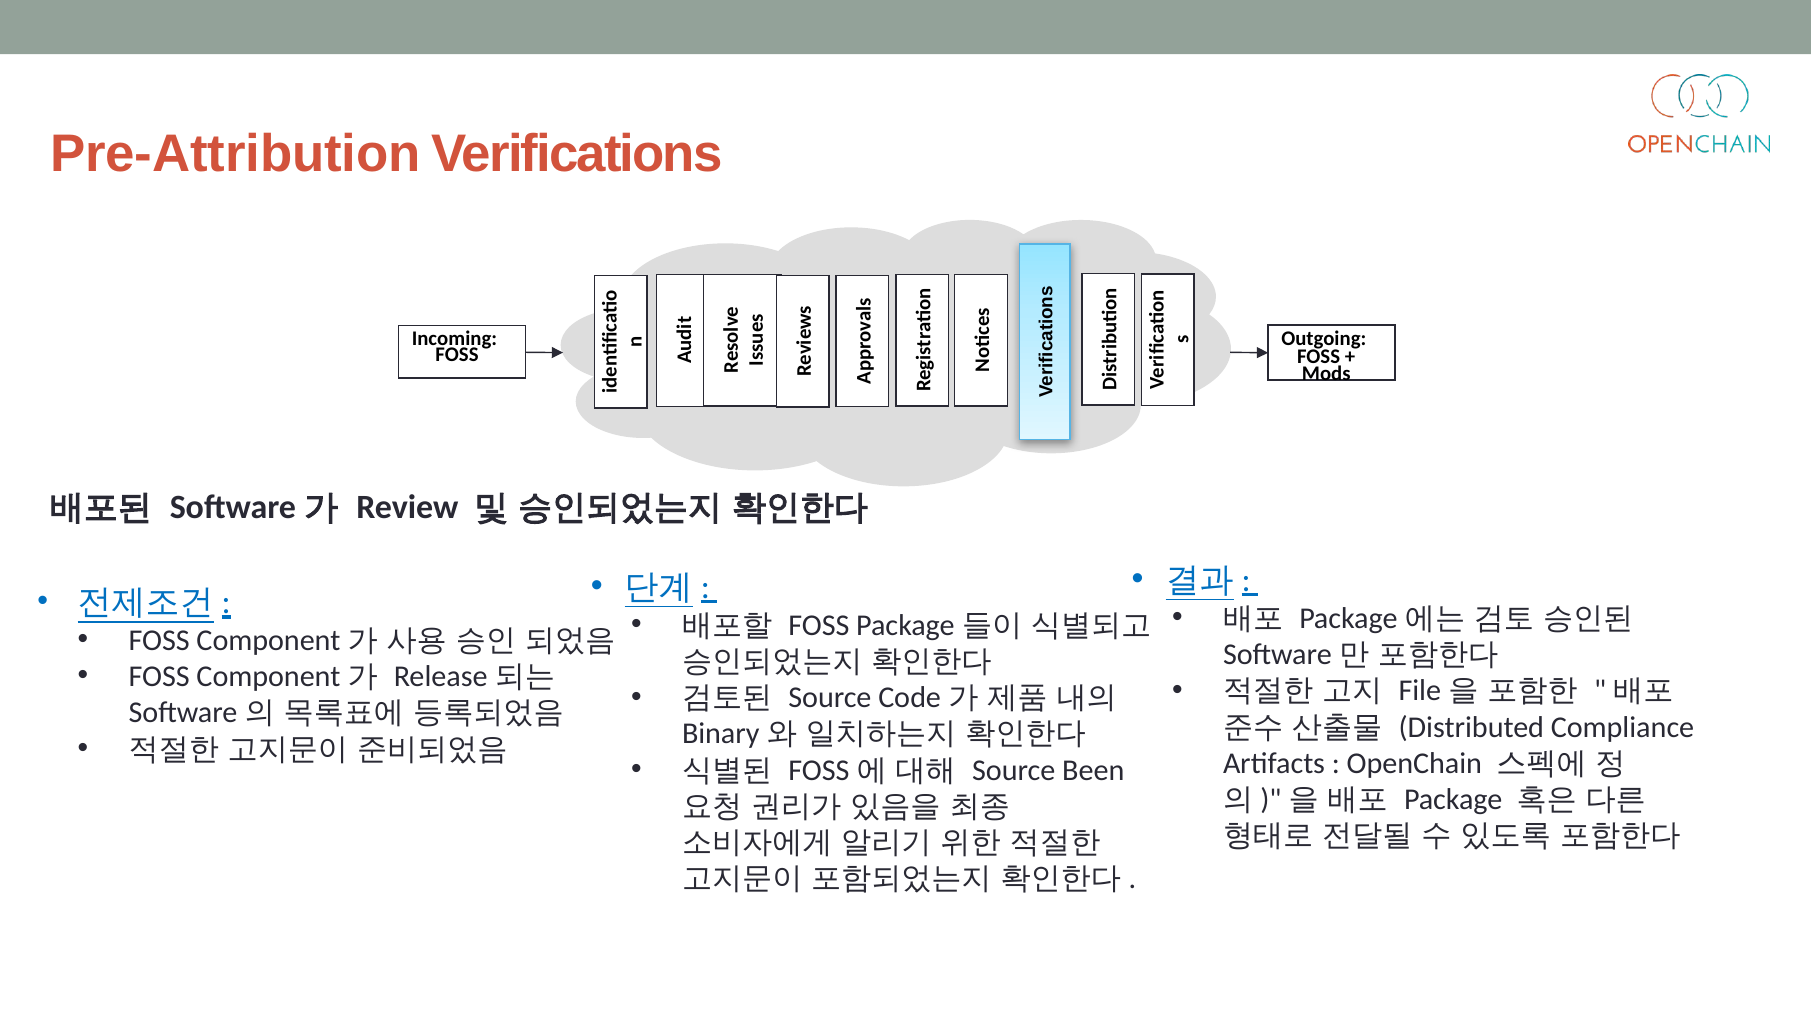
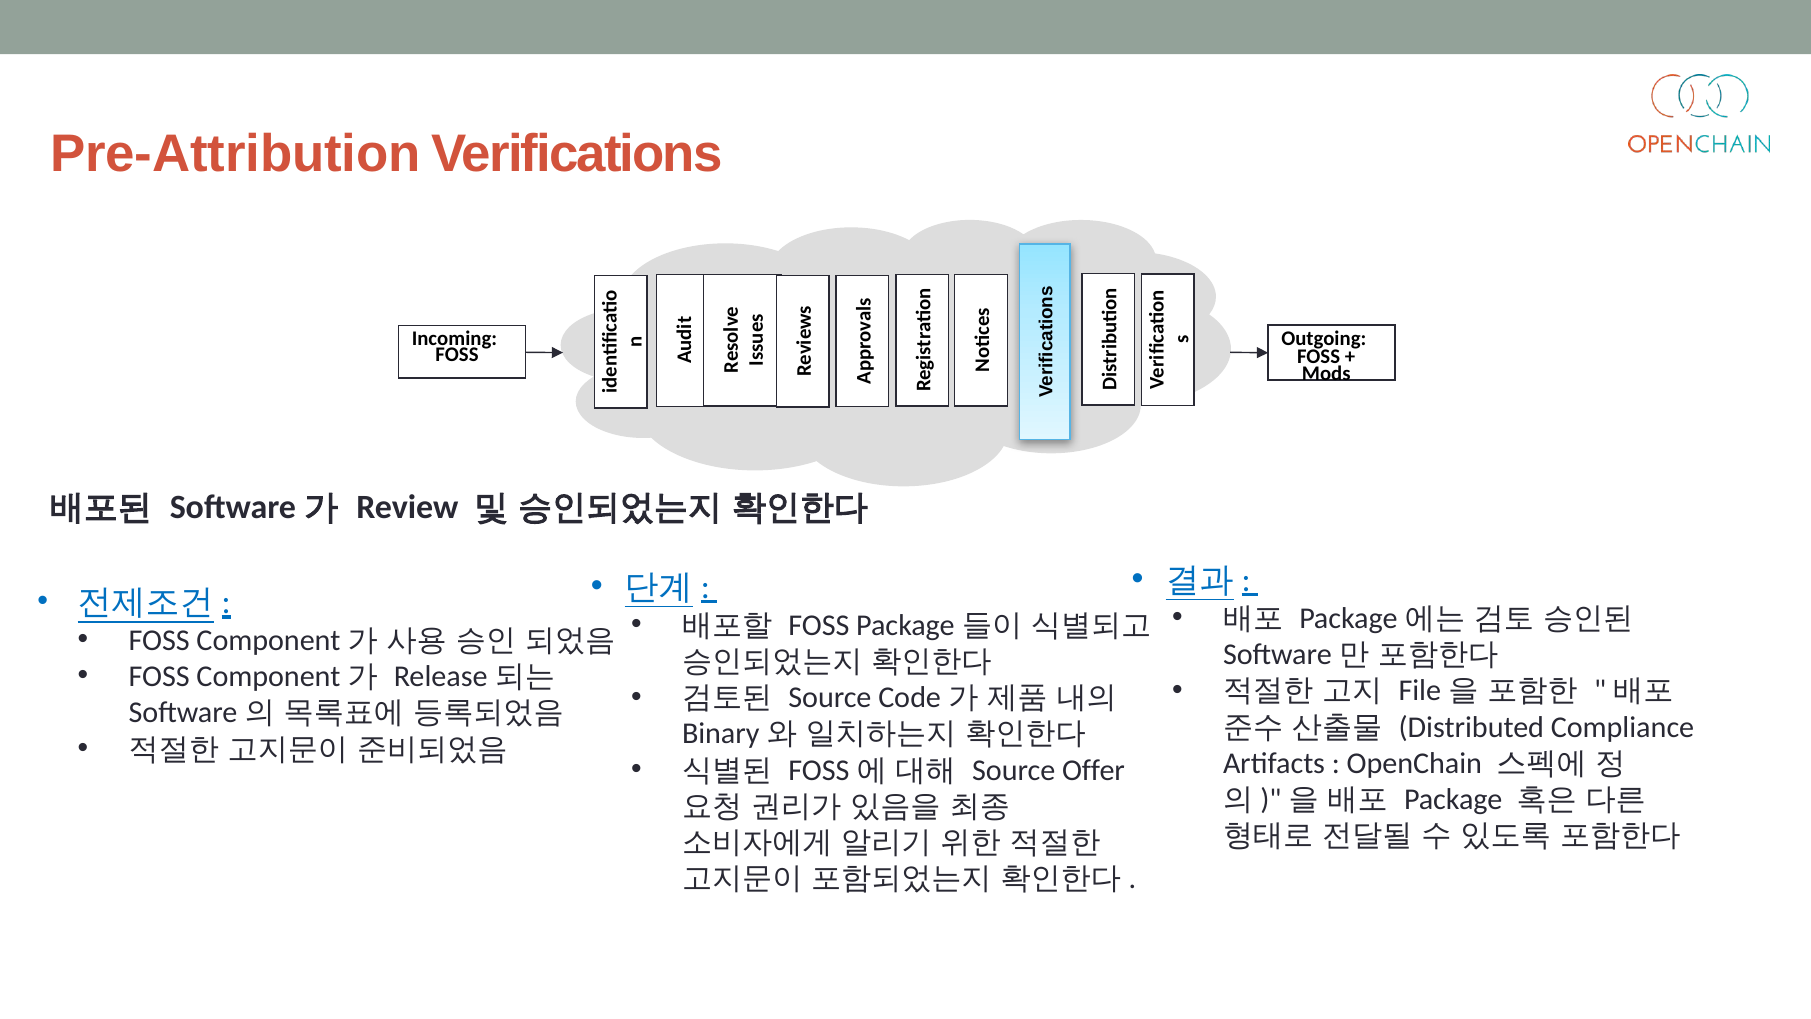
Been: Been -> Offer
